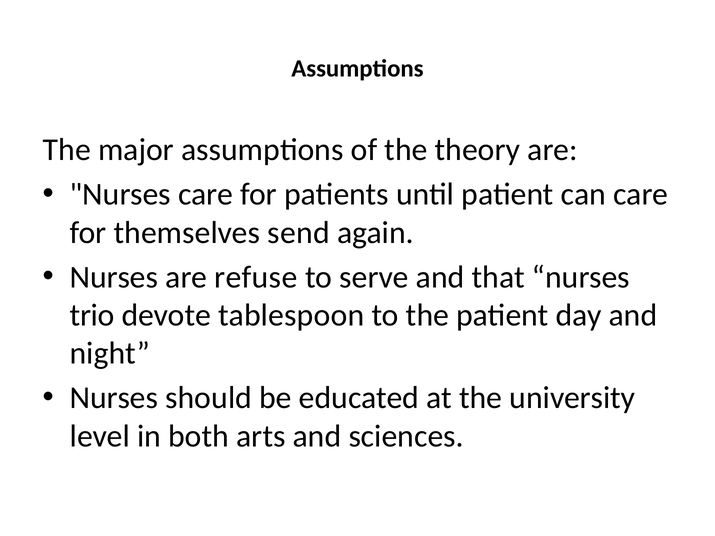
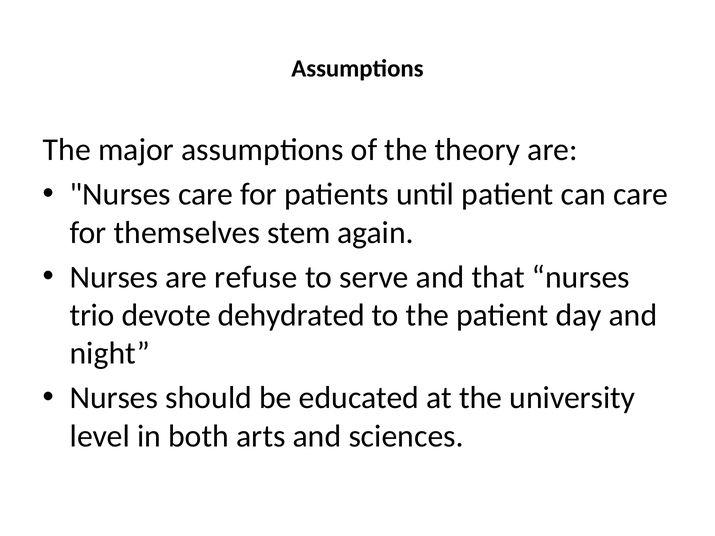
send: send -> stem
tablespoon: tablespoon -> dehydrated
